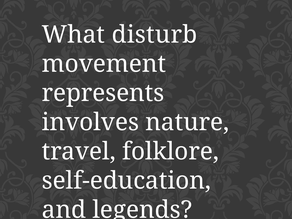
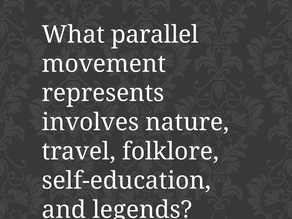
disturb: disturb -> parallel
